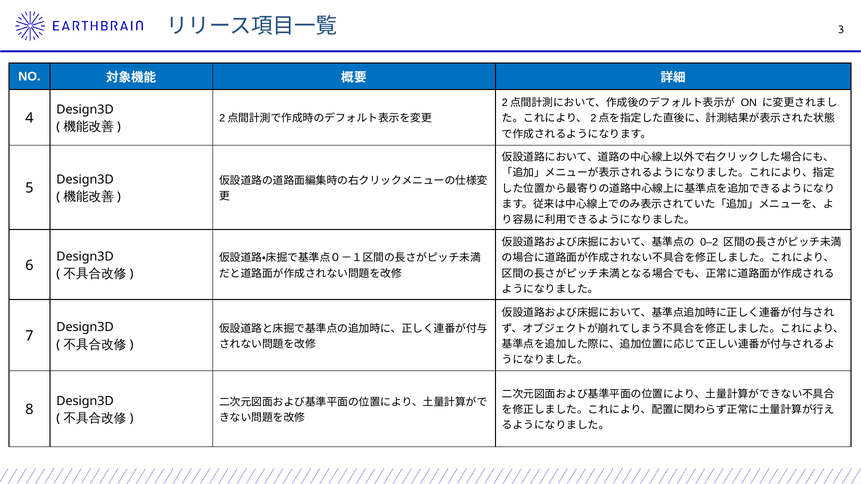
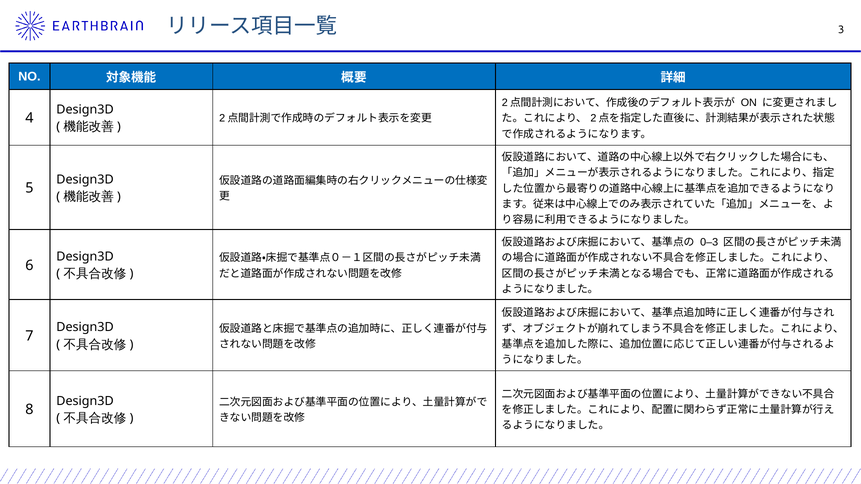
0–2: 0–2 -> 0–3
